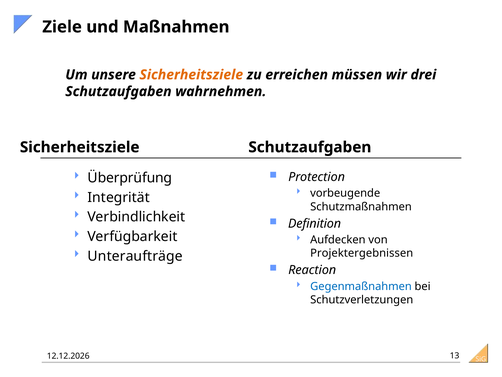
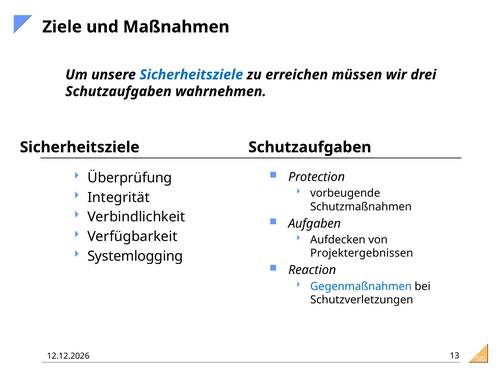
Sicherheitsziele at (191, 75) colour: orange -> blue
Definition: Definition -> Aufgaben
Unteraufträge: Unteraufträge -> Systemlogging
